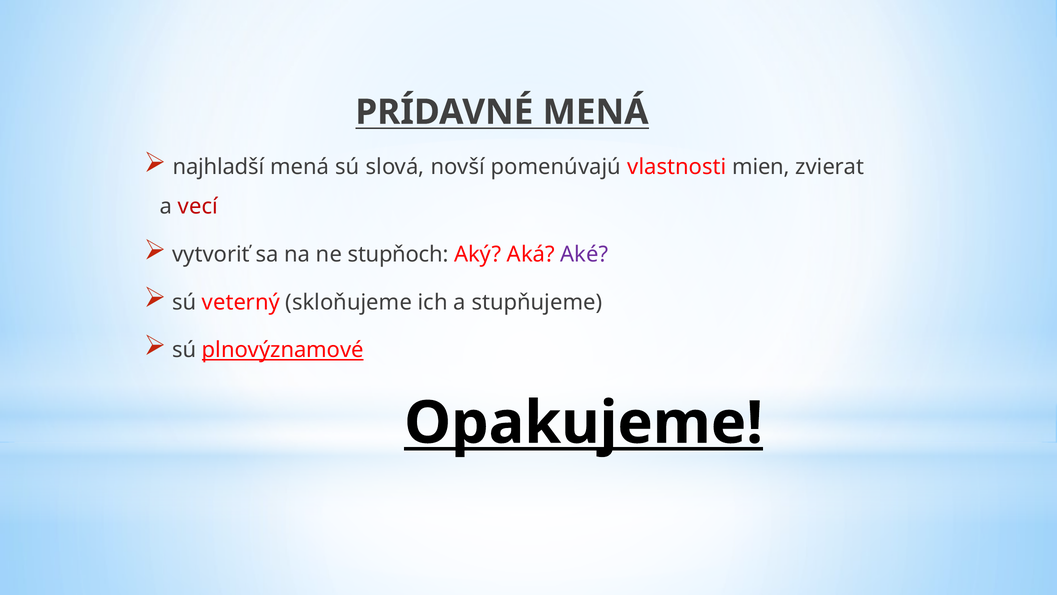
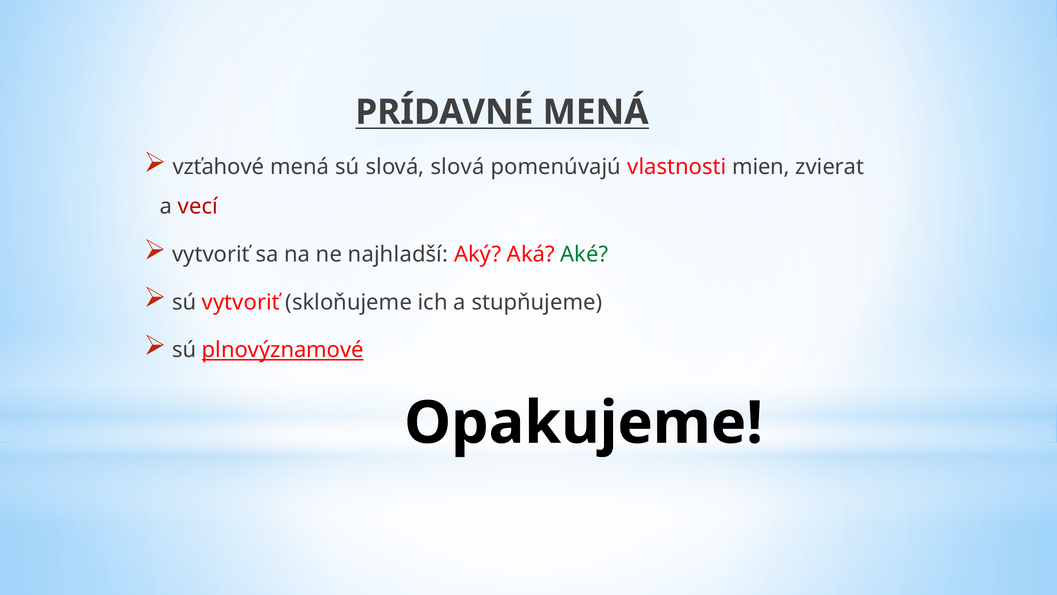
najhladší: najhladší -> vzťahové
slová novší: novší -> slová
stupňoch: stupňoch -> najhladší
Aké colour: purple -> green
sú veterný: veterný -> vytvoriť
Opakujeme underline: present -> none
